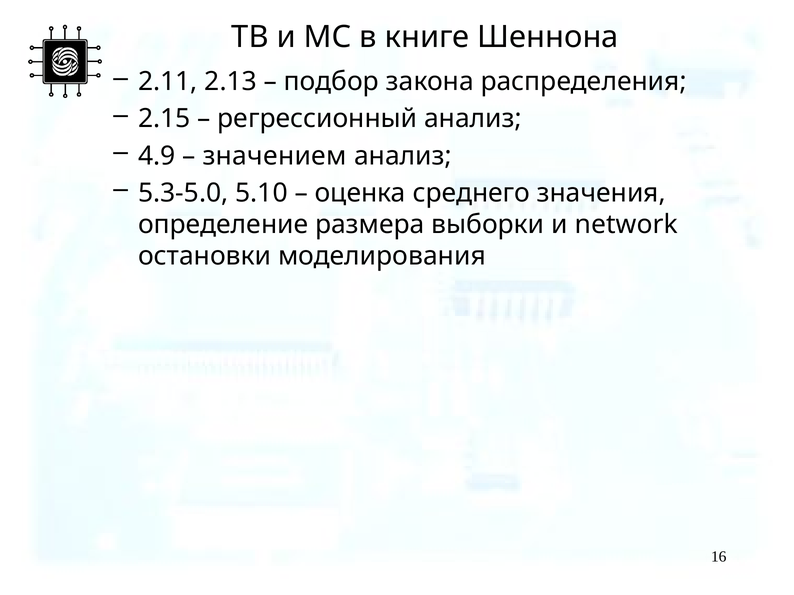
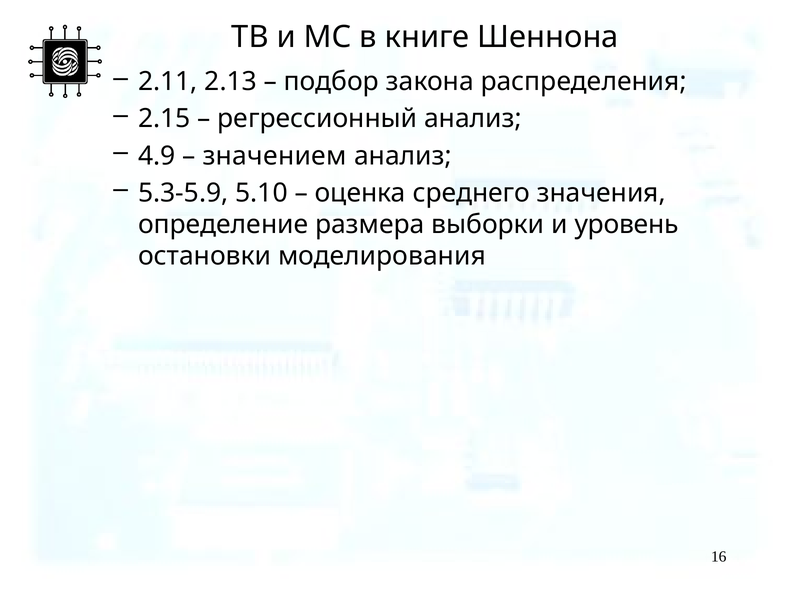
5.3-5.0: 5.3-5.0 -> 5.3-5.9
network: network -> уровень
